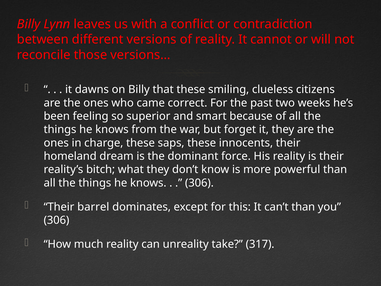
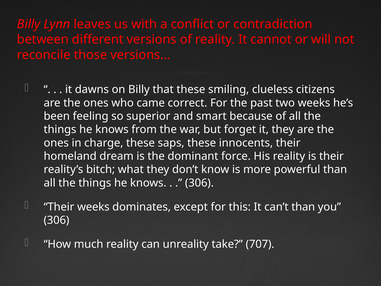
Their barrel: barrel -> weeks
317: 317 -> 707
